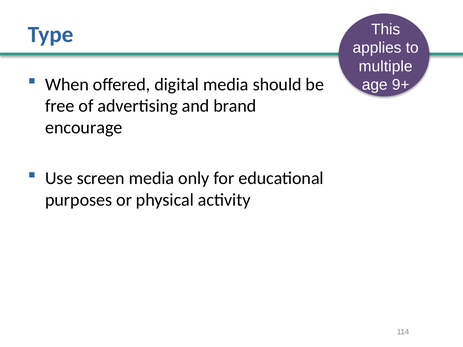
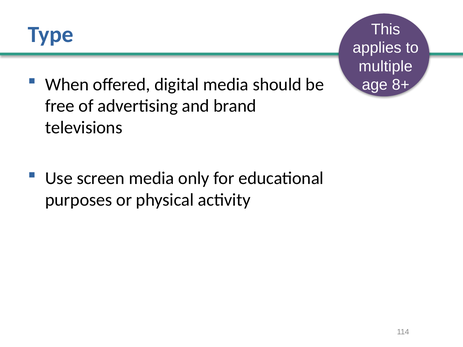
9+: 9+ -> 8+
encourage: encourage -> televisions
